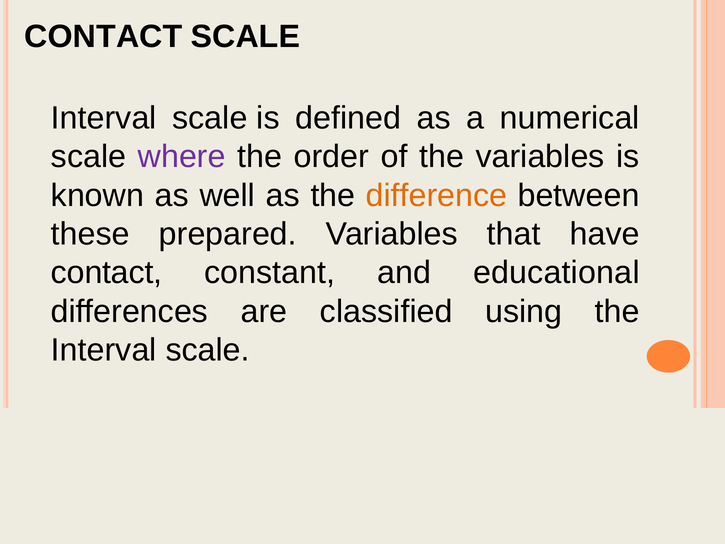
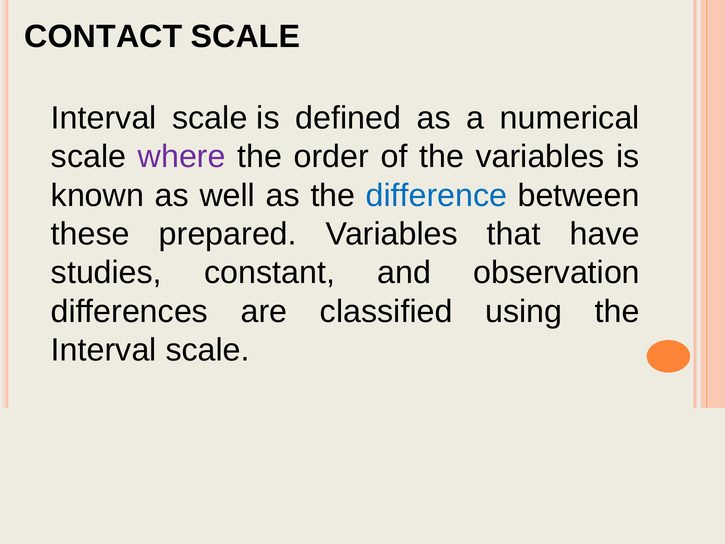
difference colour: orange -> blue
contact at (107, 273): contact -> studies
educational: educational -> observation
